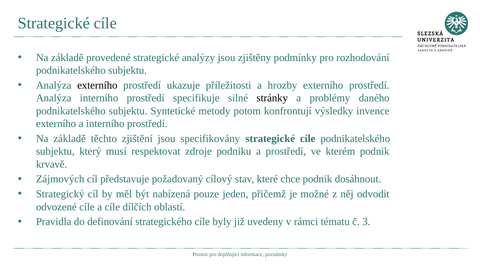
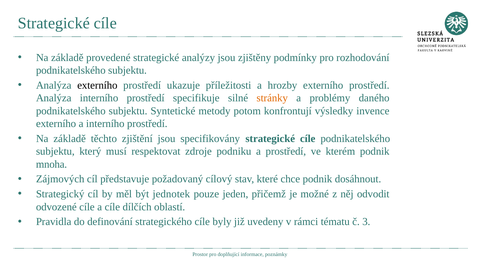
stránky colour: black -> orange
krvavě: krvavě -> mnoha
nabízená: nabízená -> jednotek
